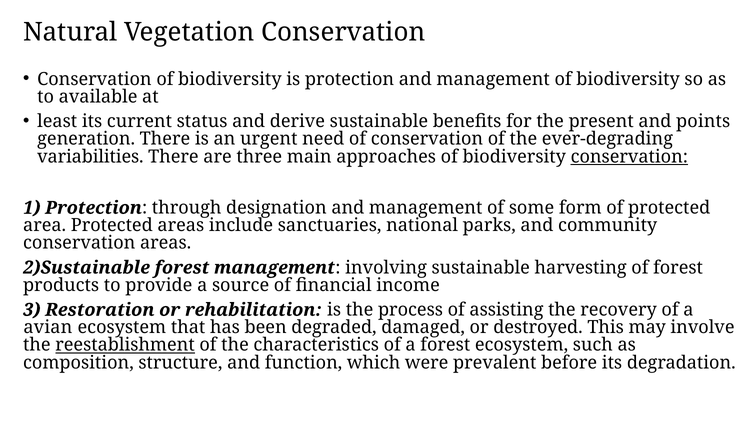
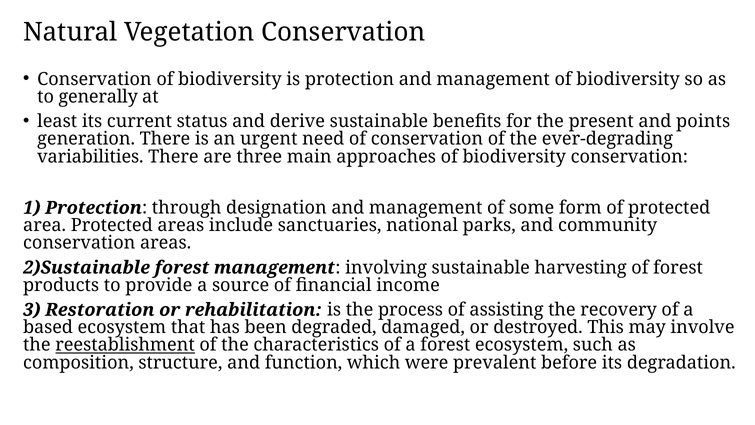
available: available -> generally
conservation at (629, 156) underline: present -> none
avian: avian -> based
